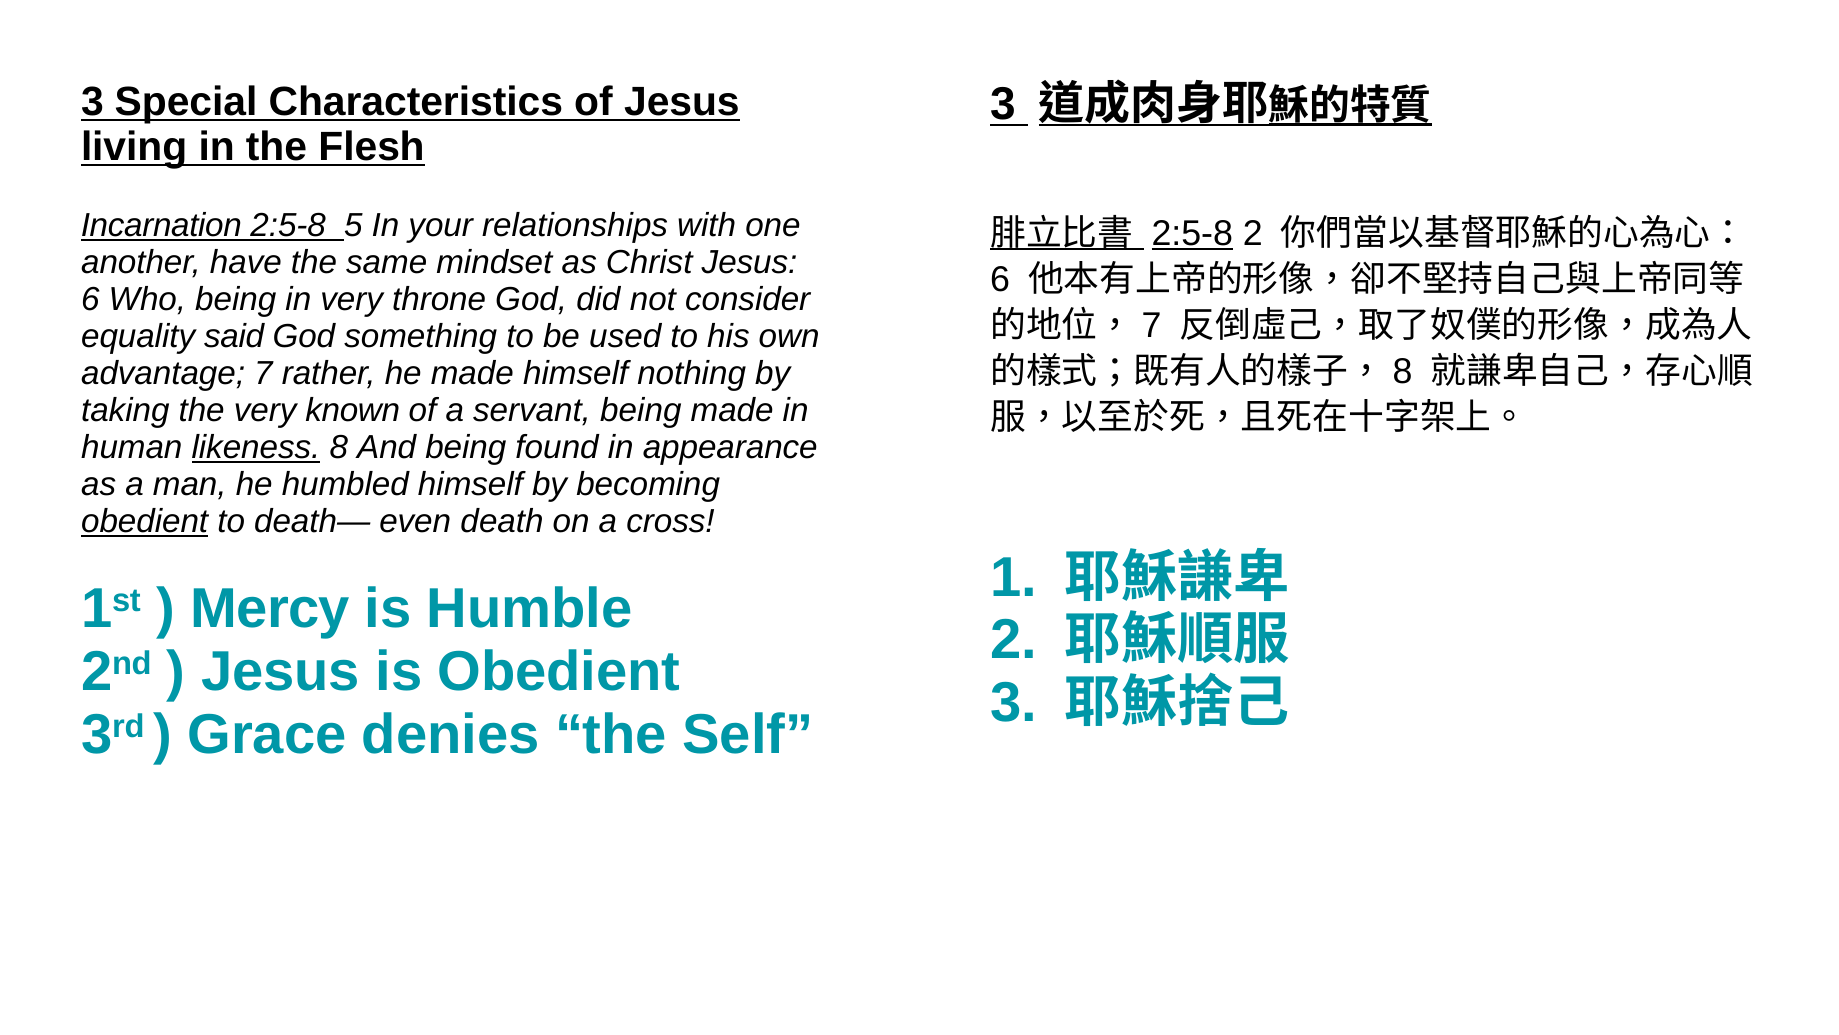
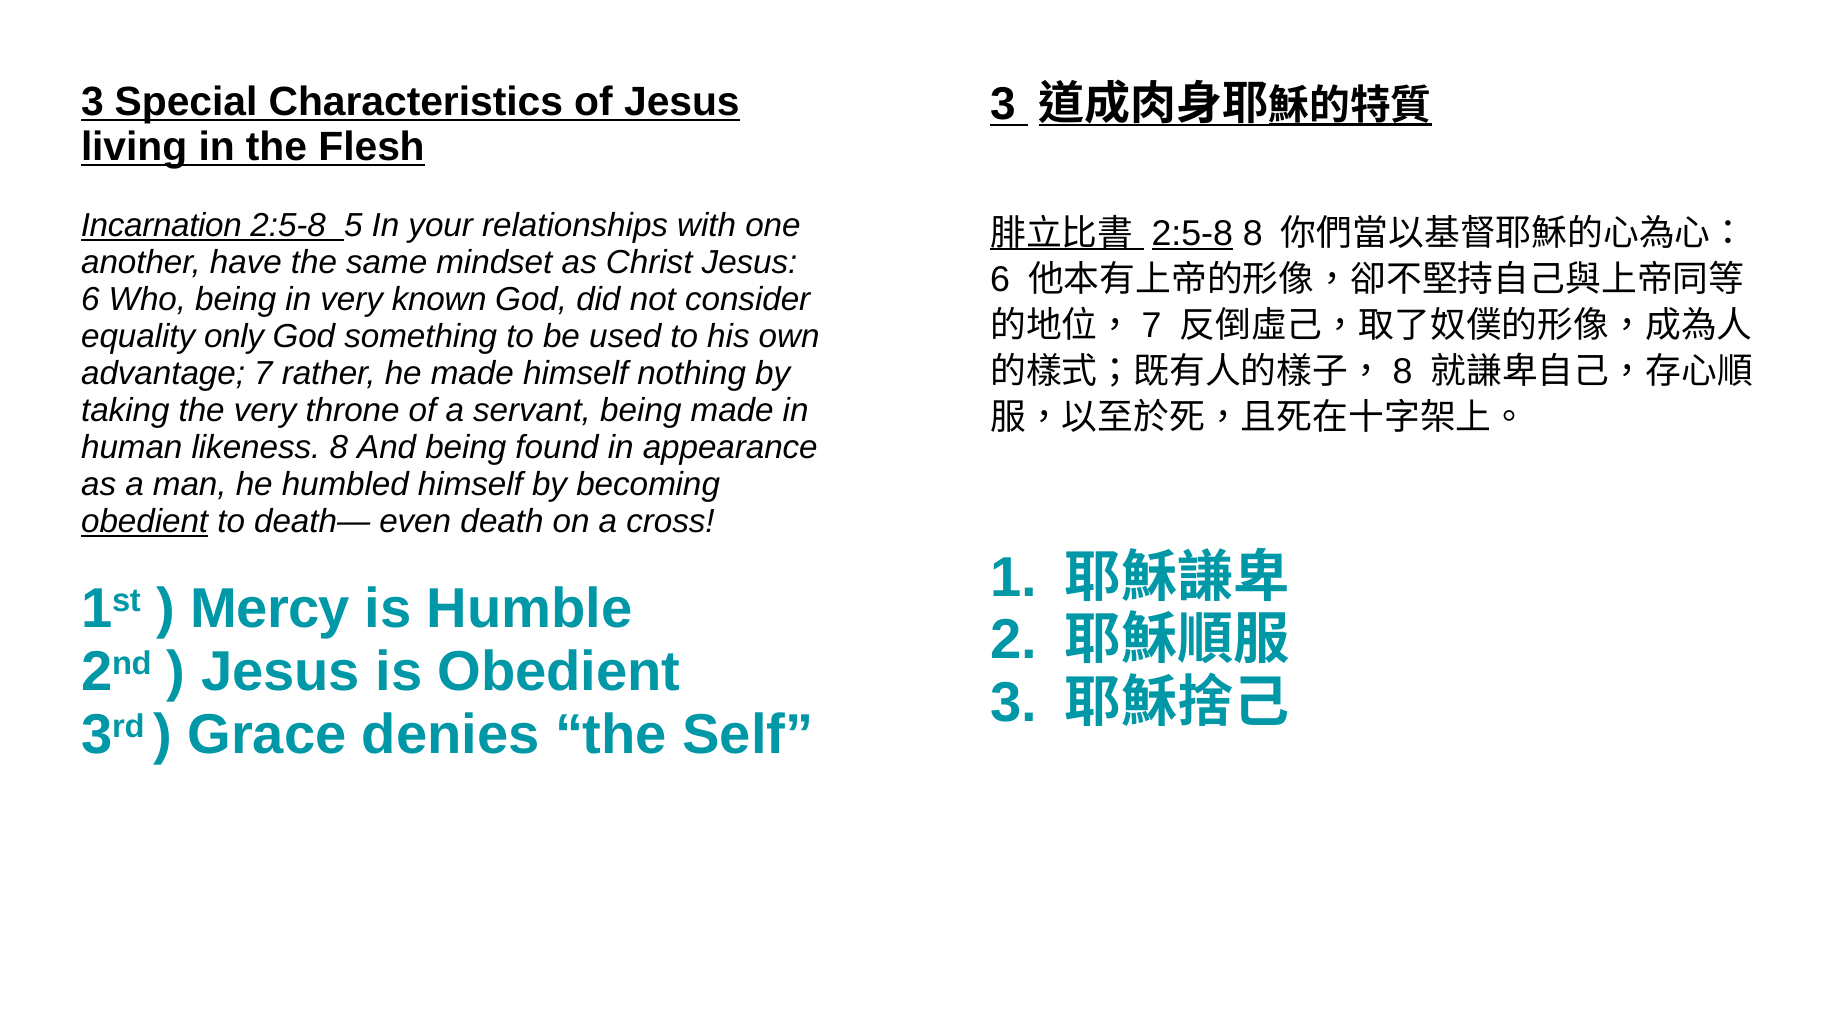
2:5-8 2: 2 -> 8
throne: throne -> known
said: said -> only
known: known -> throne
likeness underline: present -> none
